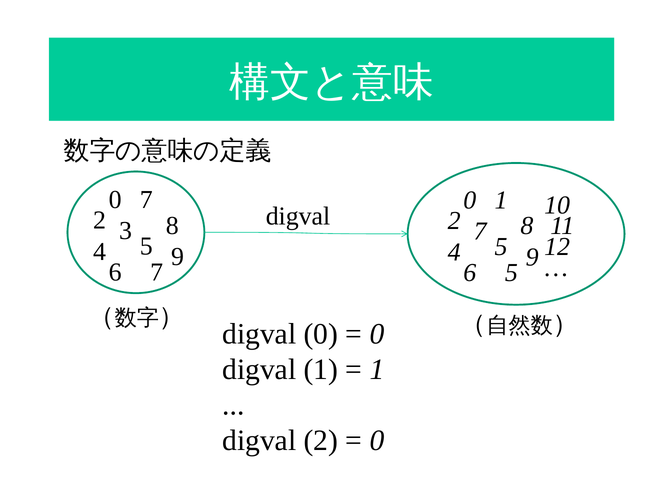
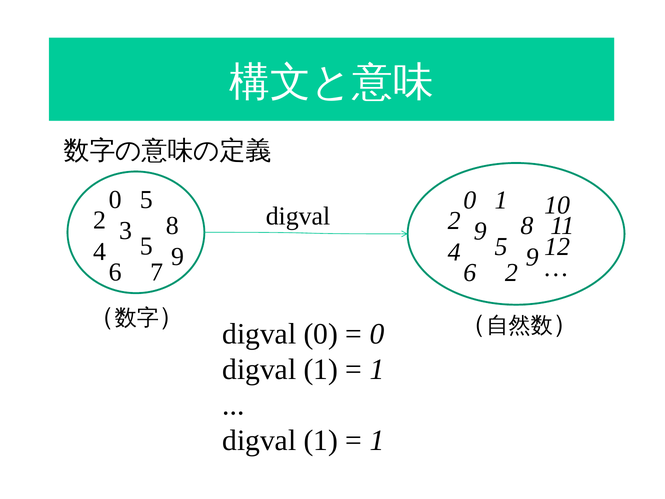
0 7: 7 -> 5
2 7: 7 -> 9
6 5: 5 -> 2
2 at (321, 440): 2 -> 1
0 at (377, 440): 0 -> 1
